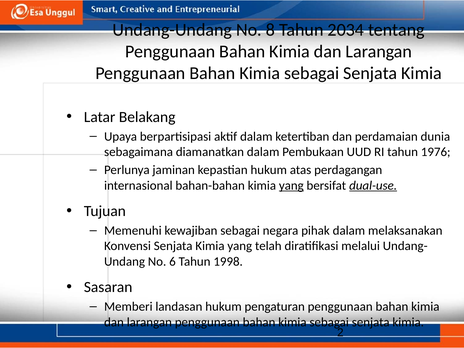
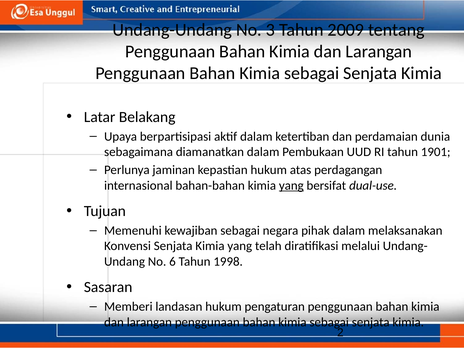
8: 8 -> 3
2034: 2034 -> 2009
1976: 1976 -> 1901
dual-use underline: present -> none
